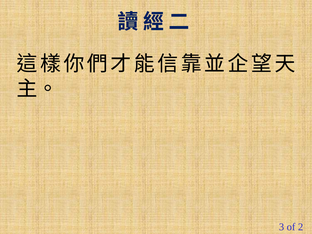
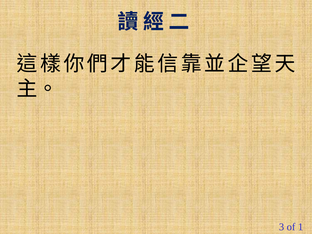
2: 2 -> 1
